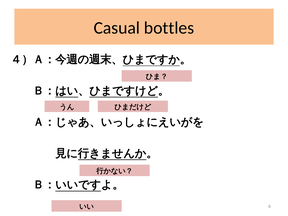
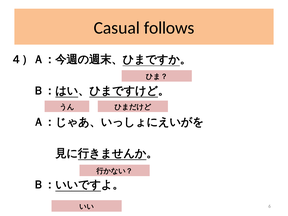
bottles: bottles -> follows
